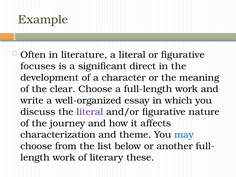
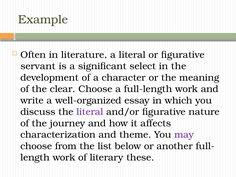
focuses: focuses -> servant
direct: direct -> select
may colour: blue -> purple
